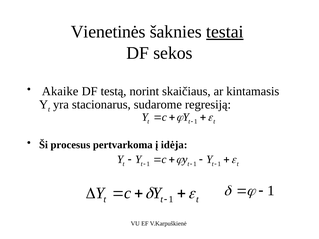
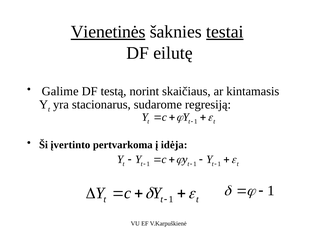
Vienetinės underline: none -> present
sekos: sekos -> eilutę
Akaike: Akaike -> Galime
procesus: procesus -> įvertinto
